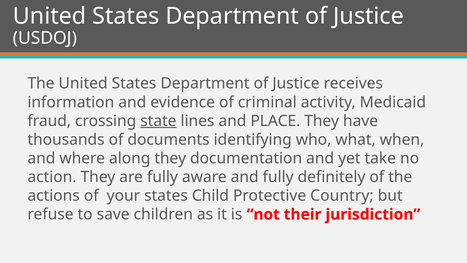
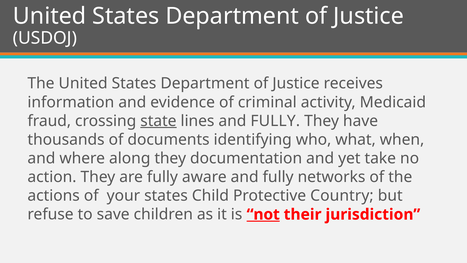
lines and PLACE: PLACE -> FULLY
definitely: definitely -> networks
not underline: none -> present
